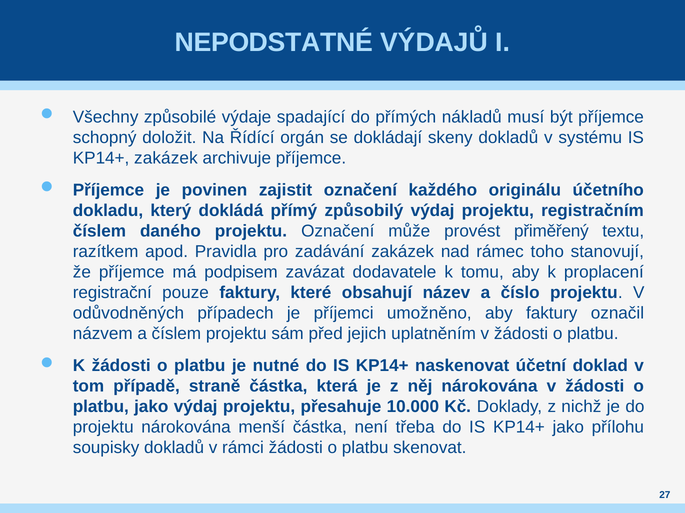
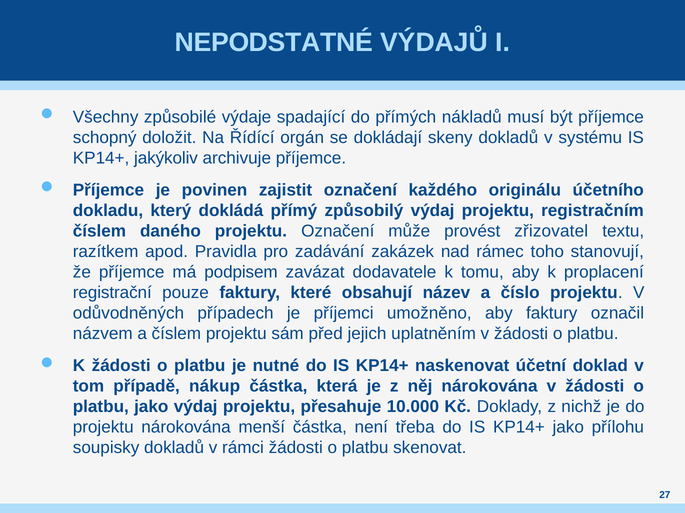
KP14+ zakázek: zakázek -> jakýkoliv
přiměřený: přiměřený -> zřizovatel
straně: straně -> nákup
